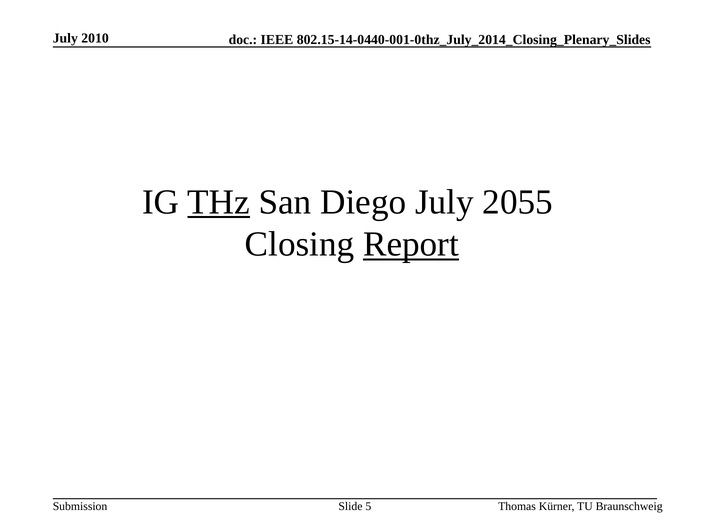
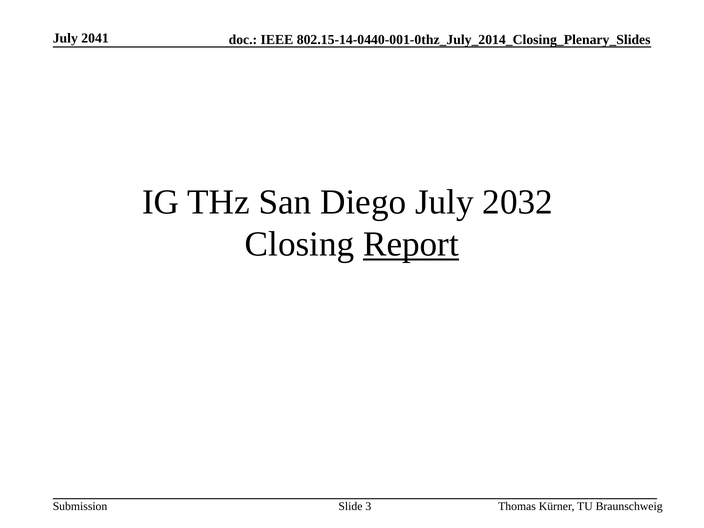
2010: 2010 -> 2041
THz underline: present -> none
2055: 2055 -> 2032
5: 5 -> 3
